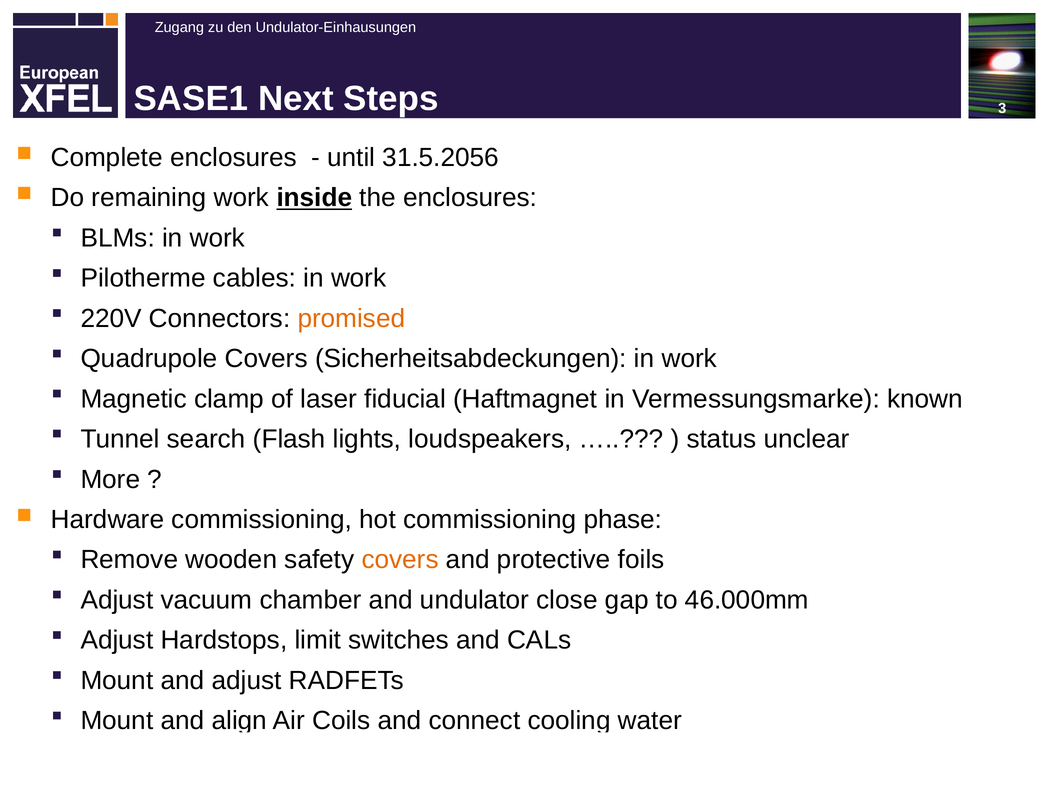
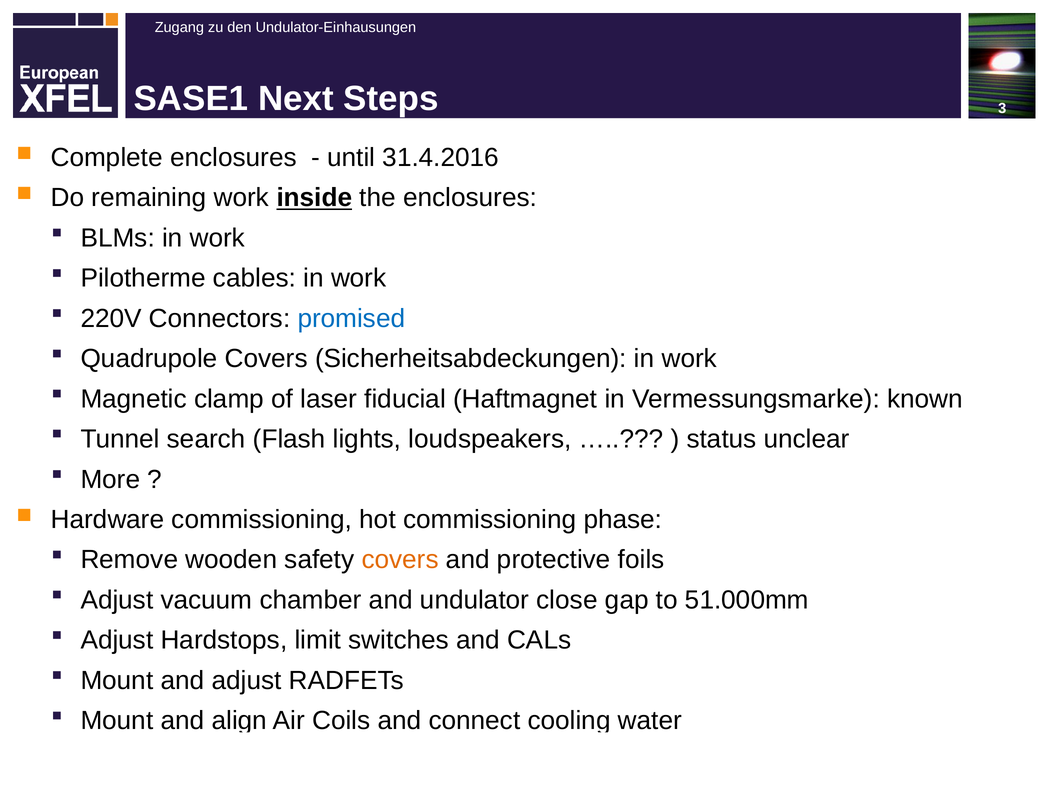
31.5.2056: 31.5.2056 -> 31.4.2016
promised colour: orange -> blue
46.000mm: 46.000mm -> 51.000mm
